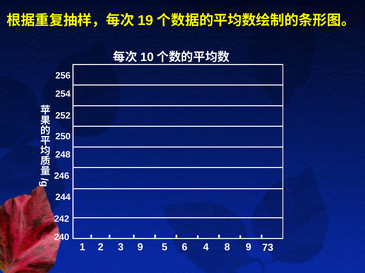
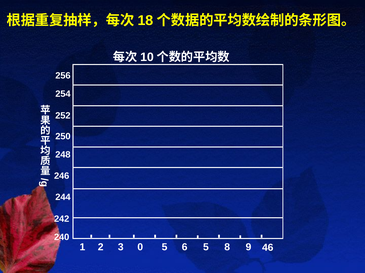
19: 19 -> 18
3 9: 9 -> 0
6 4: 4 -> 5
73: 73 -> 46
